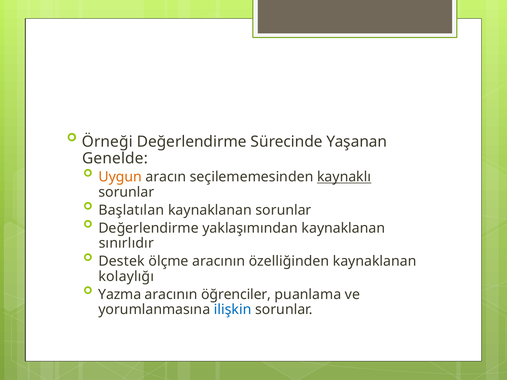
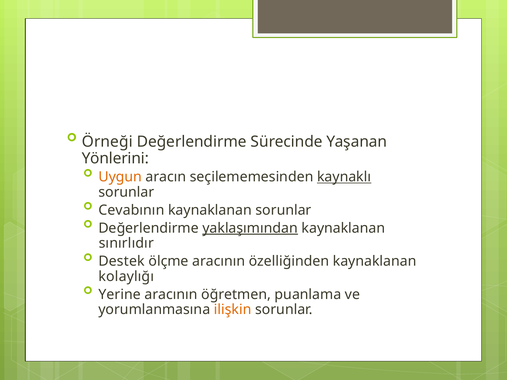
Genelde: Genelde -> Yönlerini
Başlatılan: Başlatılan -> Cevabının
yaklaşımından underline: none -> present
Yazma: Yazma -> Yerine
öğrenciler: öğrenciler -> öğretmen
ilişkin colour: blue -> orange
